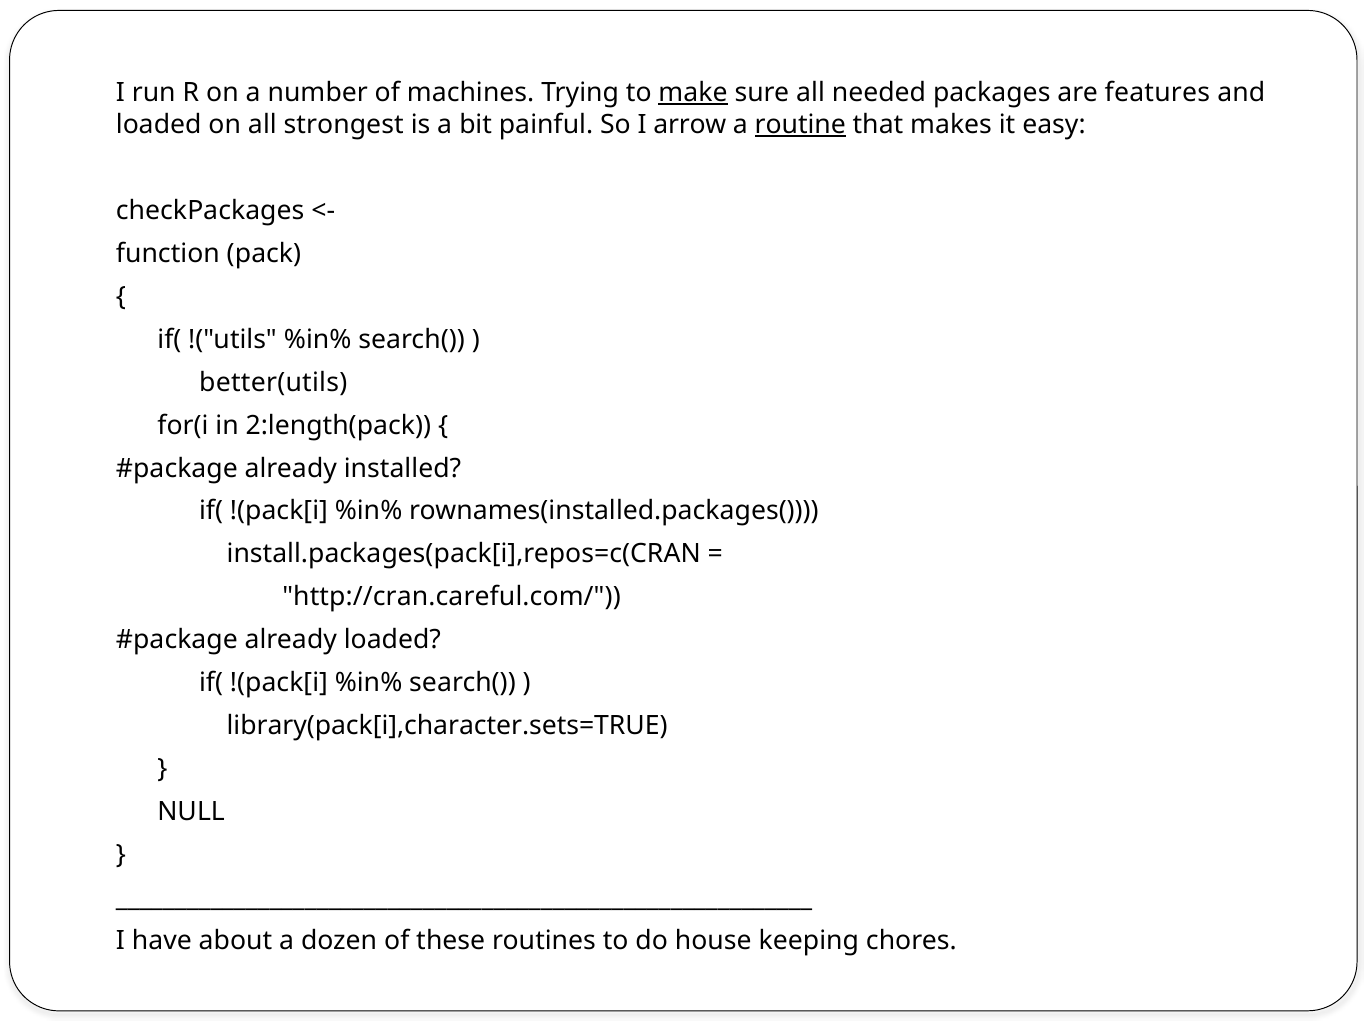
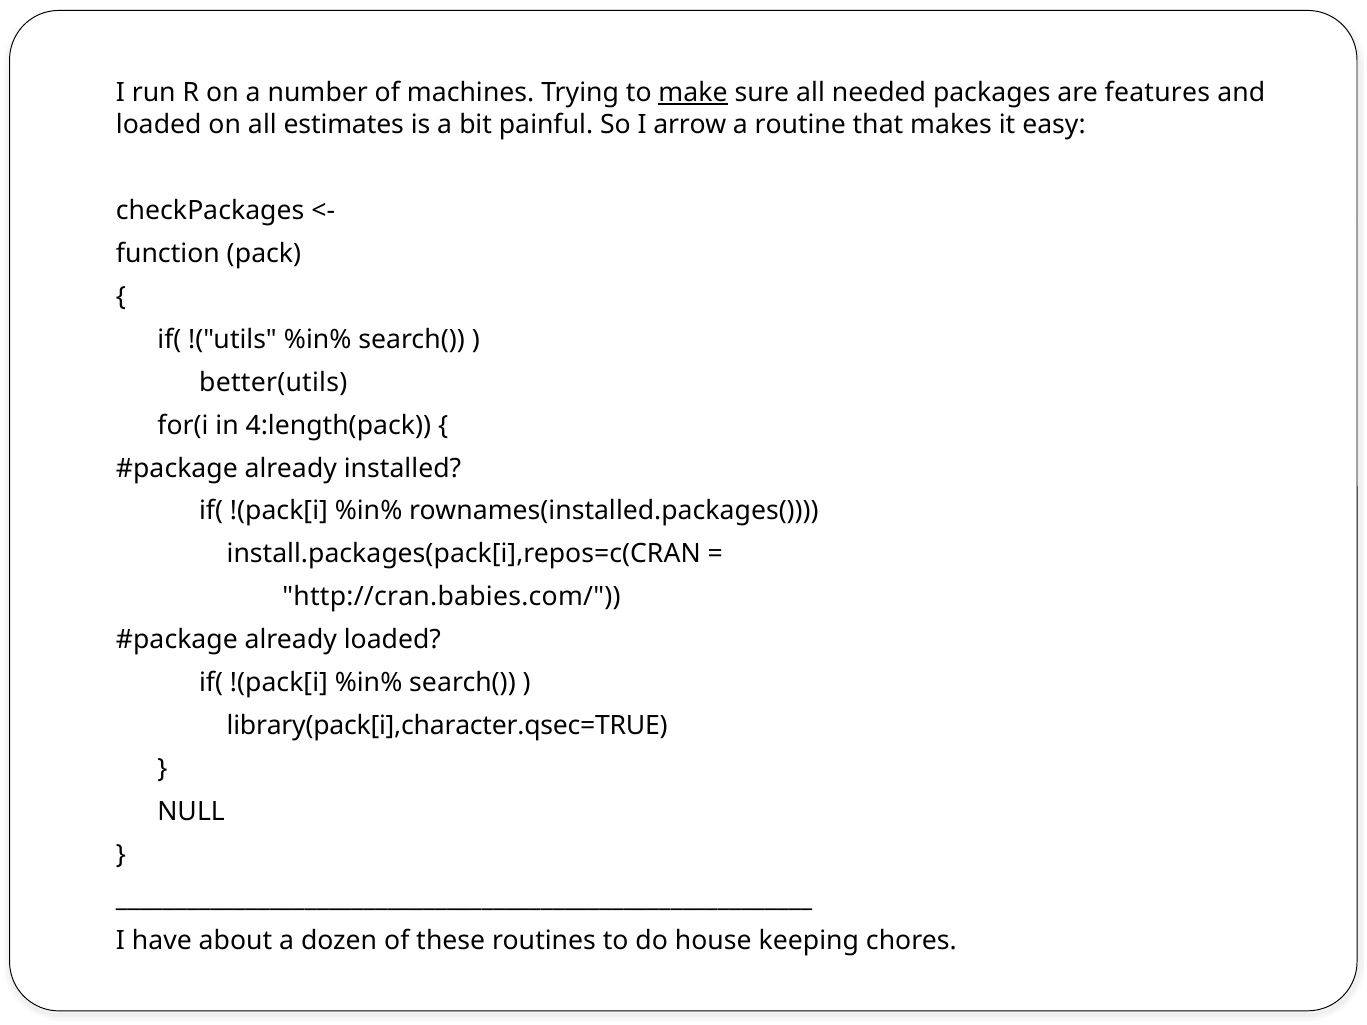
strongest: strongest -> estimates
routine underline: present -> none
2:length(pack: 2:length(pack -> 4:length(pack
http://cran.careful.com/: http://cran.careful.com/ -> http://cran.babies.com/
library(pack[i],character.sets=TRUE: library(pack[i],character.sets=TRUE -> library(pack[i],character.qsec=TRUE
